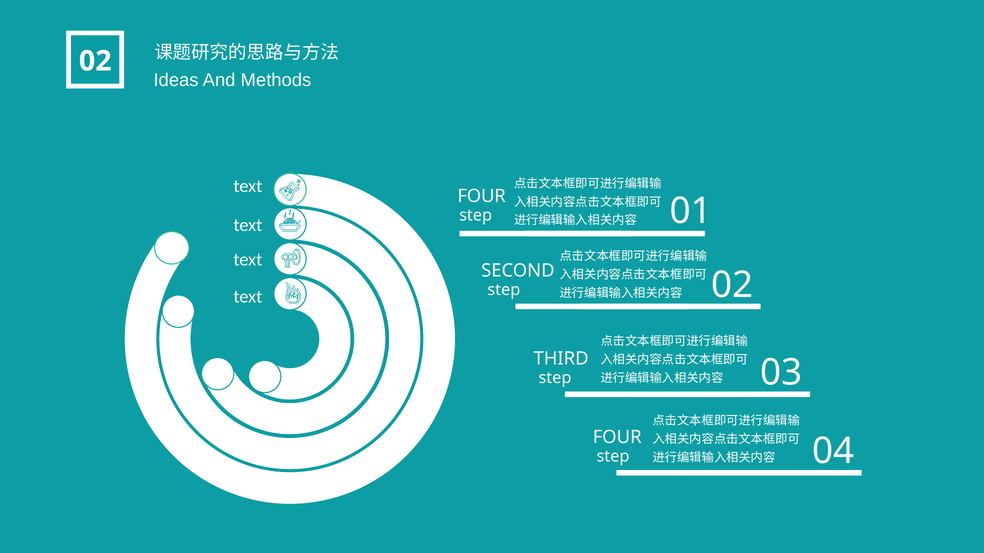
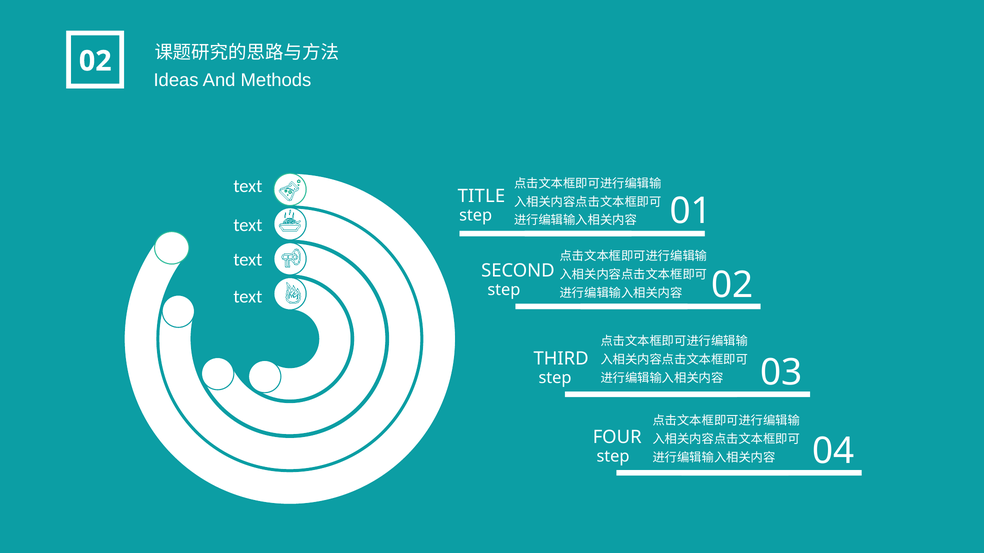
FOUR at (482, 196): FOUR -> TITLE
